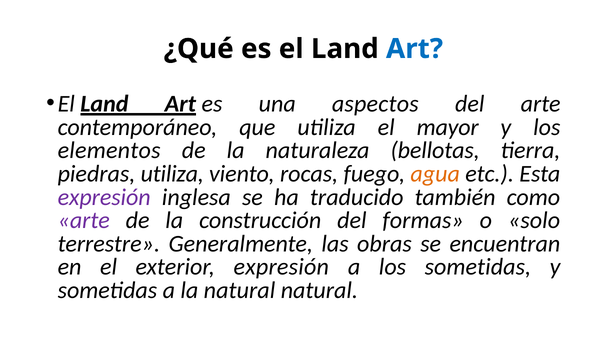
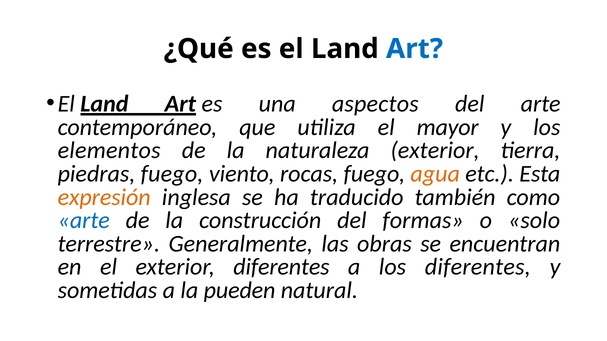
naturaleza bellotas: bellotas -> exterior
piedras utiliza: utiliza -> fuego
expresión at (104, 197) colour: purple -> orange
arte at (84, 221) colour: purple -> blue
exterior expresión: expresión -> diferentes
los sometidas: sometidas -> diferentes
la natural: natural -> pueden
